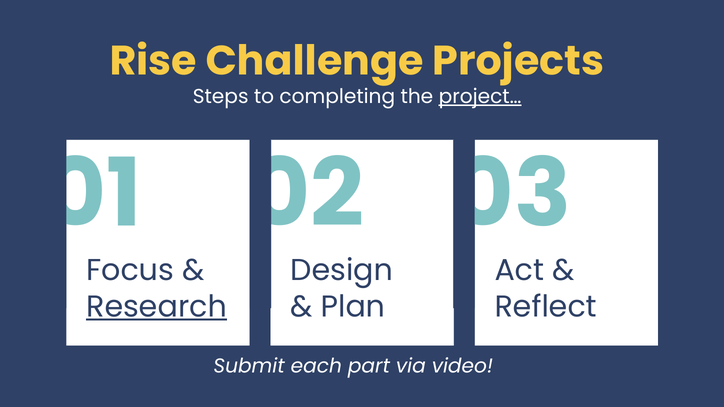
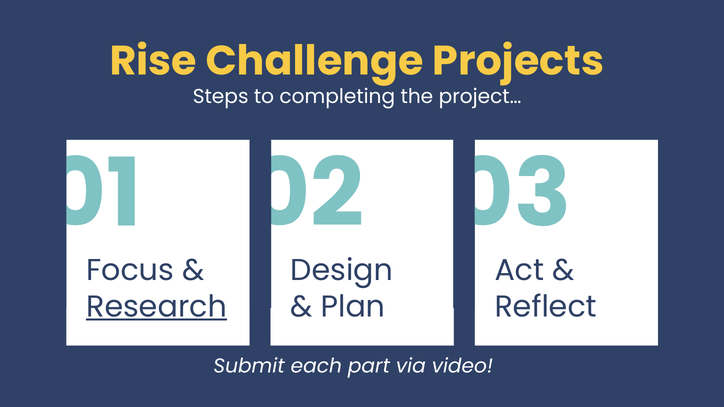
project… underline: present -> none
